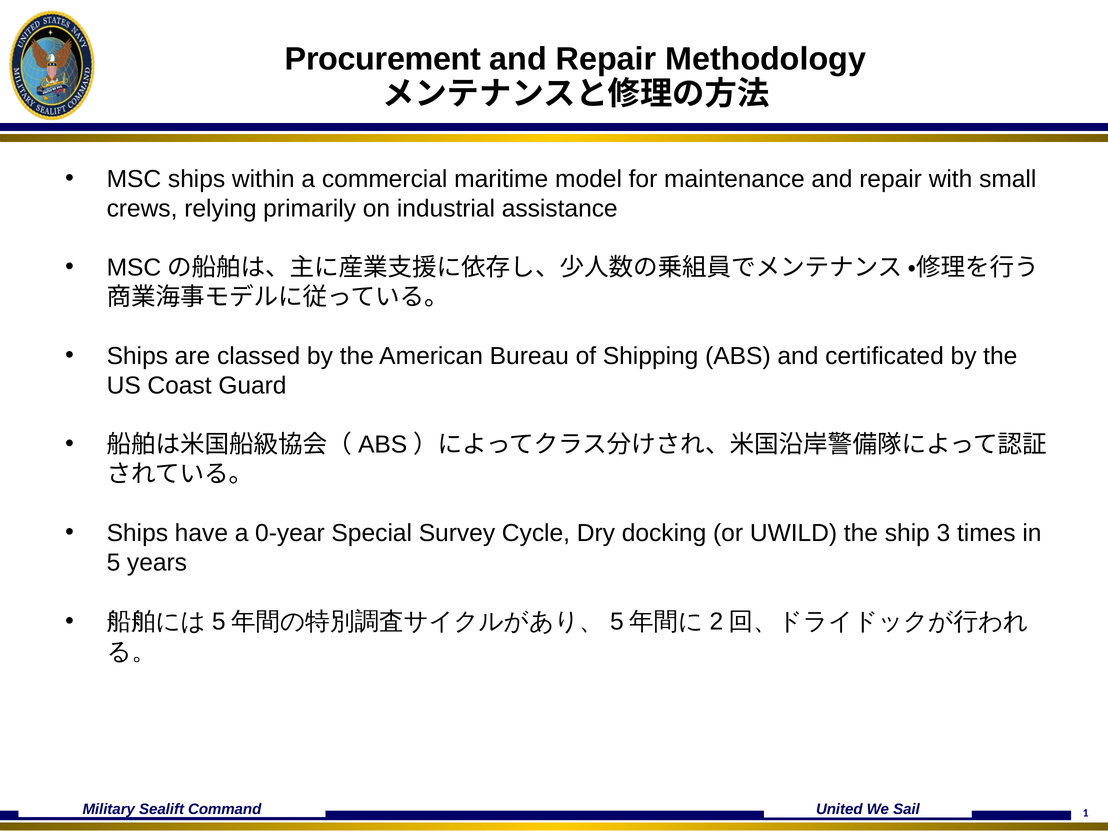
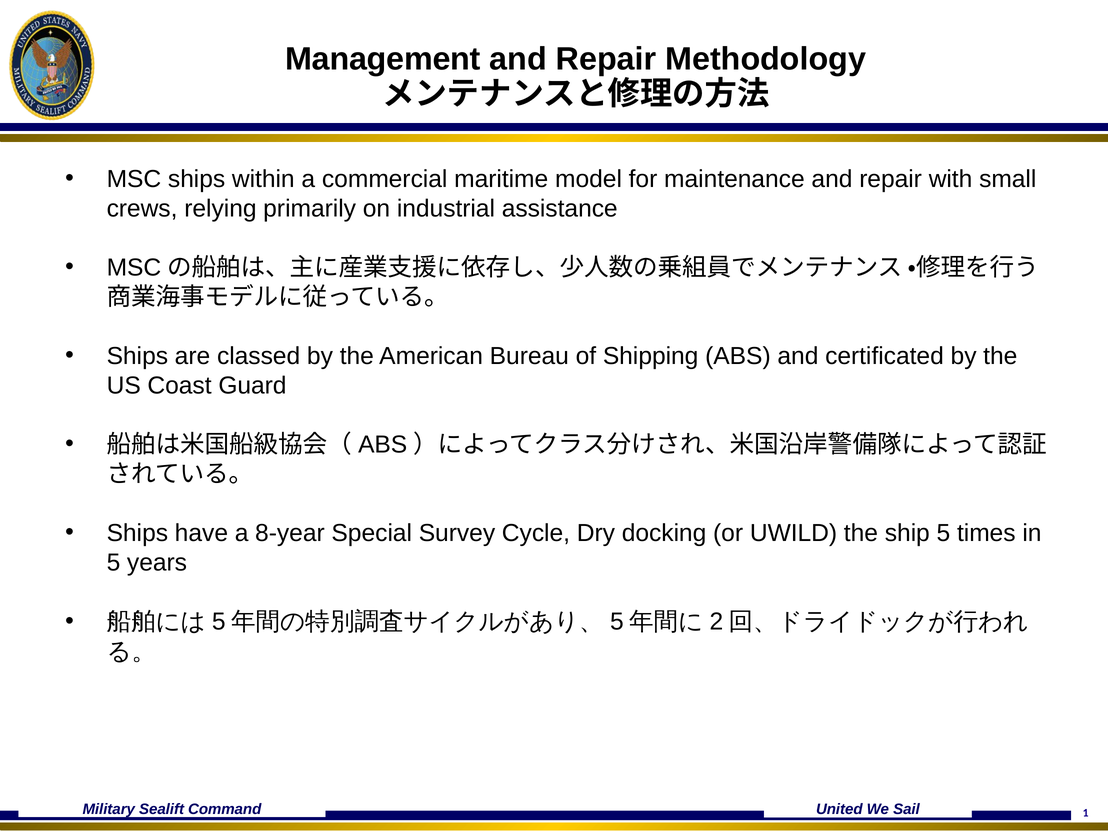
Procurement: Procurement -> Management
0-year: 0-year -> 8-year
ship 3: 3 -> 5
